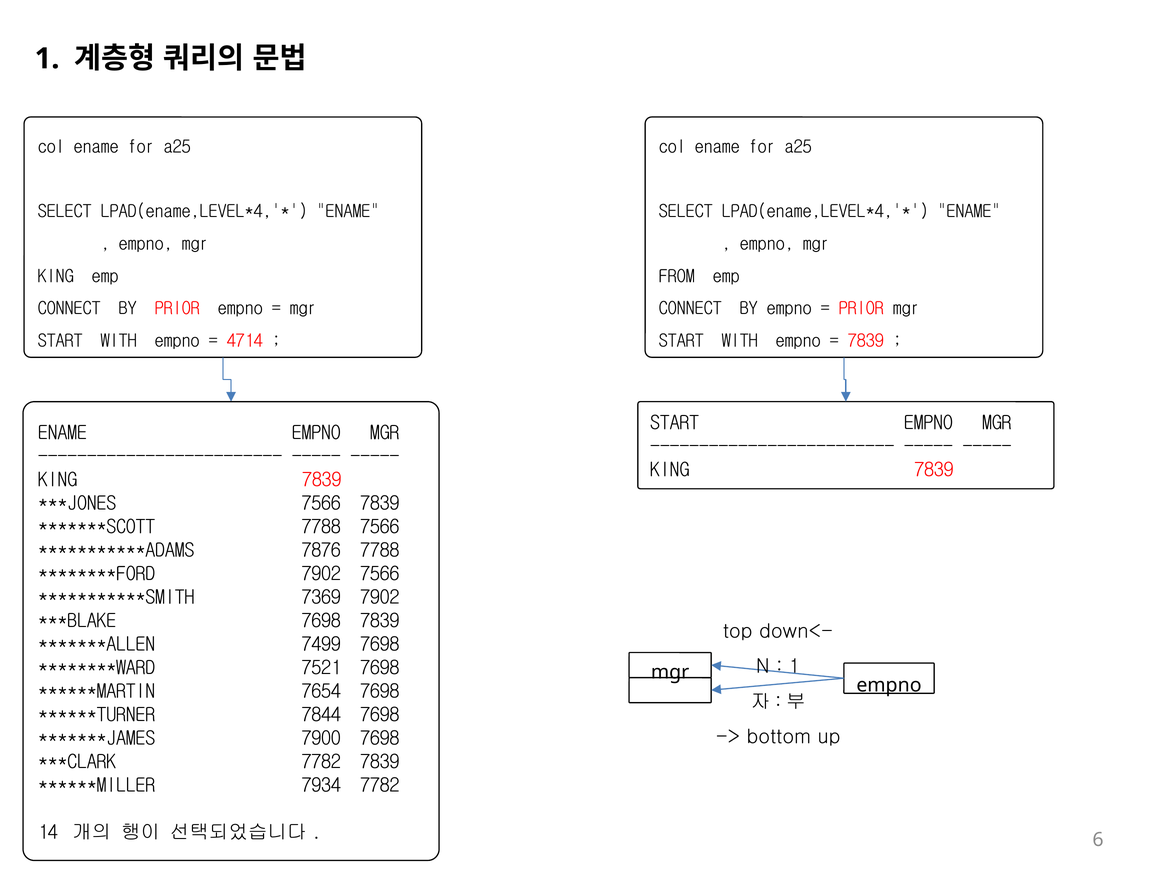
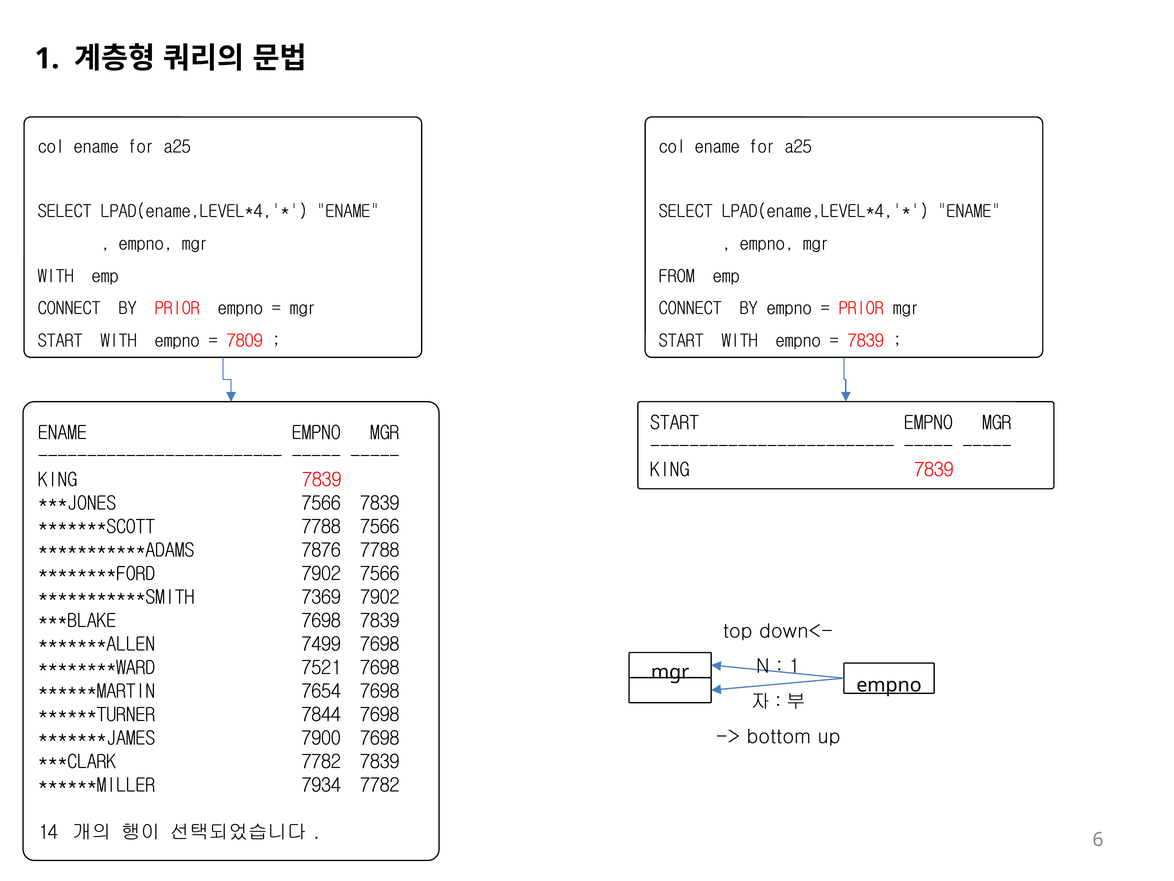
KING at (56, 276): KING -> WITH
4714: 4714 -> 7809
